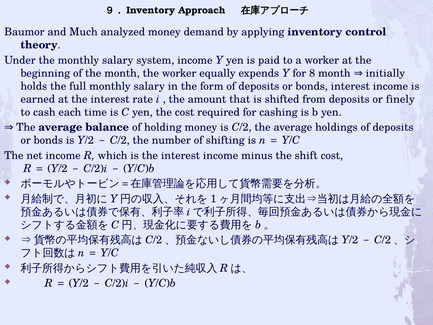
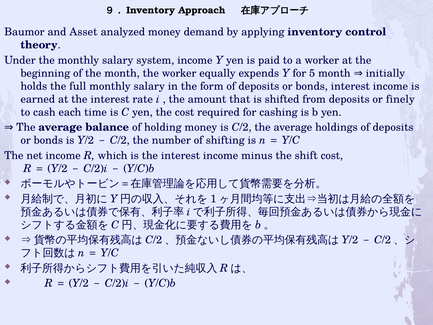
Much: Much -> Asset
8: 8 -> 5
